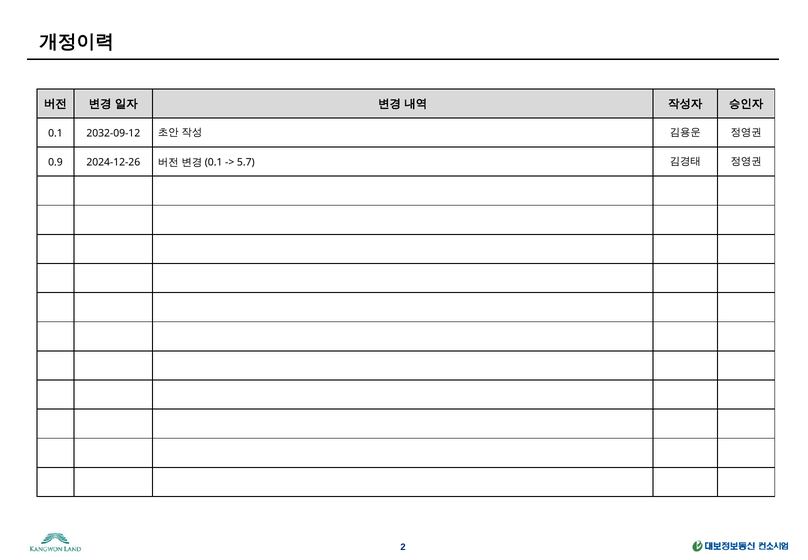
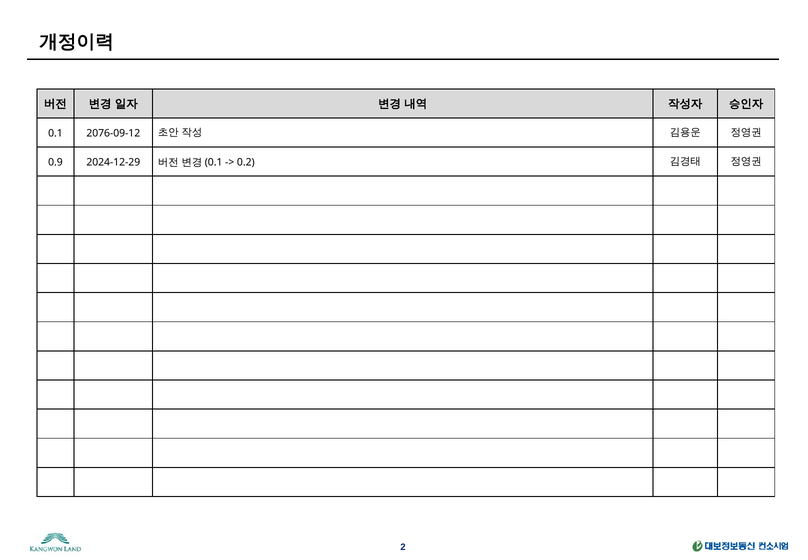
2032-09-12: 2032-09-12 -> 2076-09-12
2024-12-26: 2024-12-26 -> 2024-12-29
5.7: 5.7 -> 0.2
